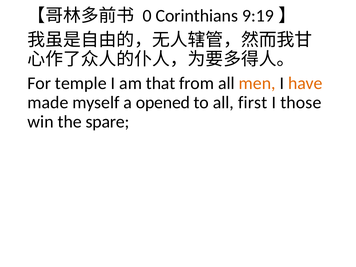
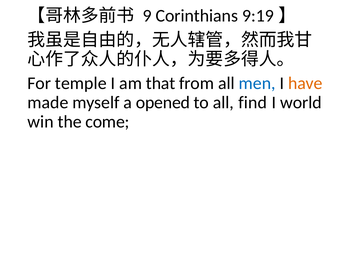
0: 0 -> 9
men colour: orange -> blue
first: first -> find
those: those -> world
spare: spare -> come
